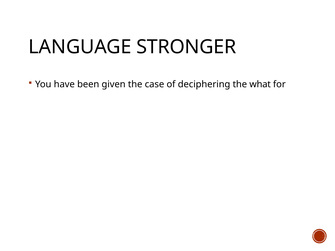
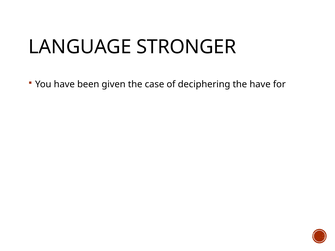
the what: what -> have
